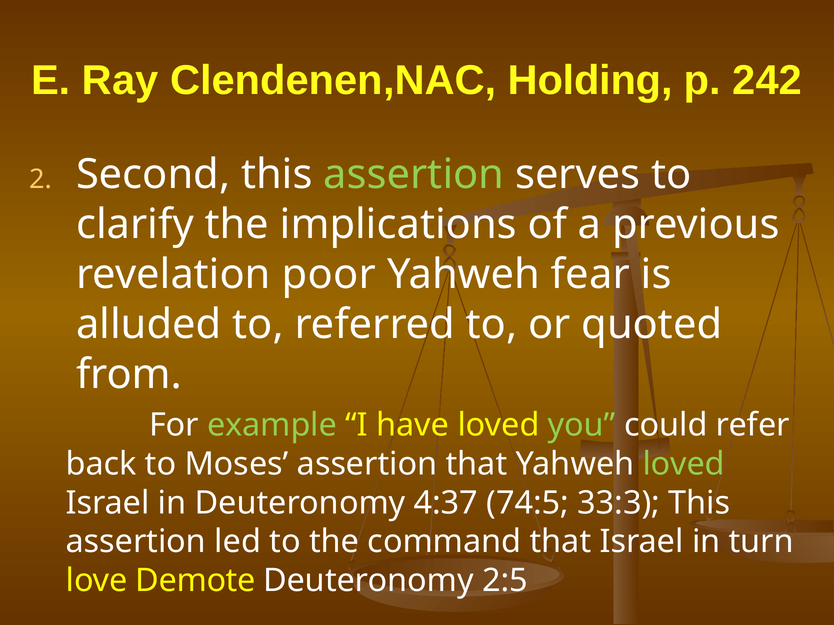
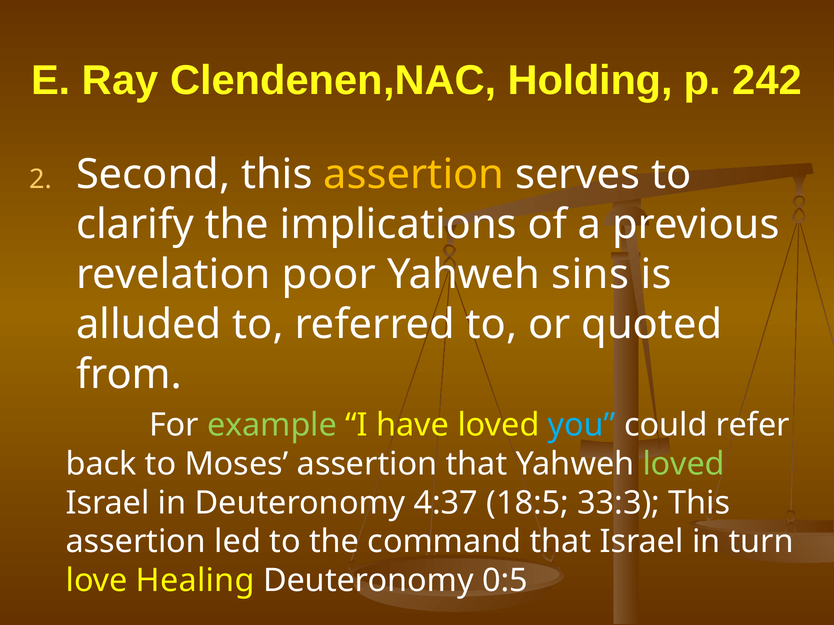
assertion at (414, 175) colour: light green -> yellow
fear: fear -> sins
you colour: light green -> light blue
74:5: 74:5 -> 18:5
Demote: Demote -> Healing
2:5: 2:5 -> 0:5
